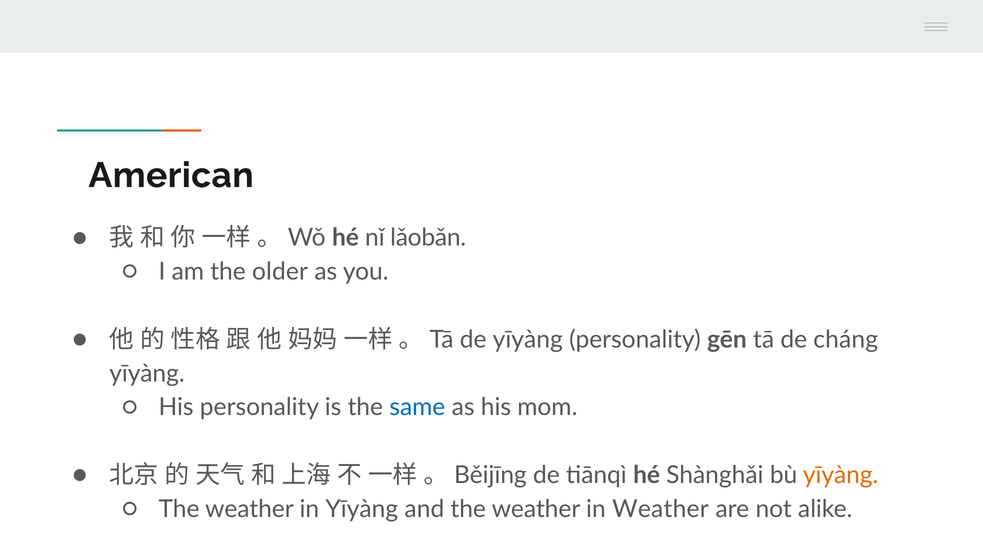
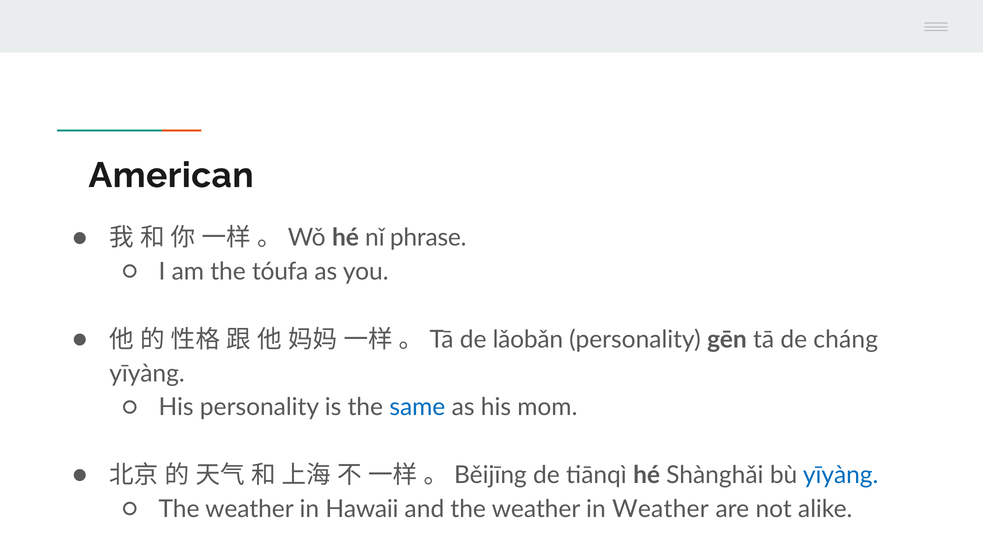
lǎobǎn: lǎobǎn -> phrase
older: older -> tóufa
de yīyàng: yīyàng -> lǎobǎn
yīyàng at (841, 475) colour: orange -> blue
in Yīyàng: Yīyàng -> Hawaii
